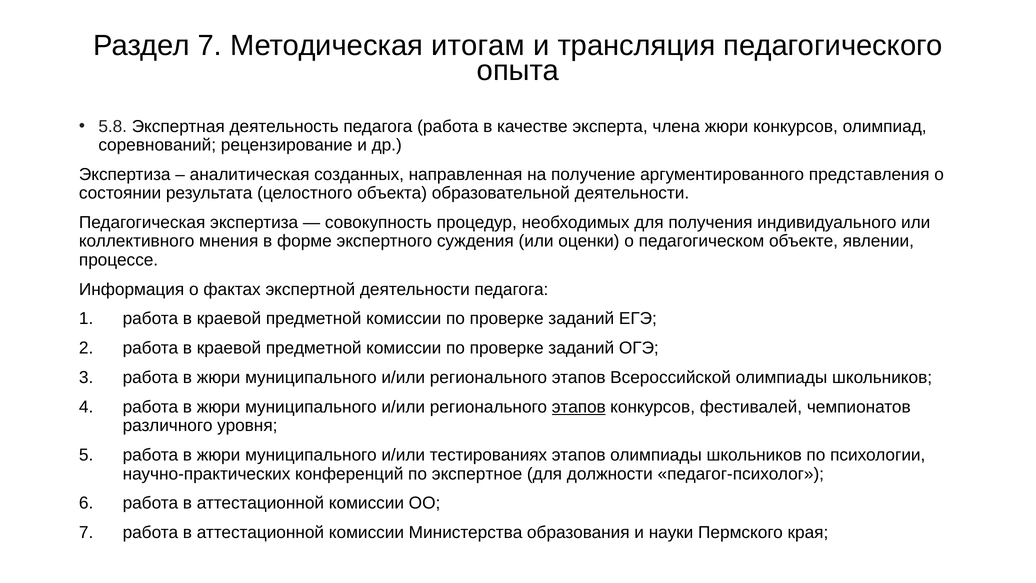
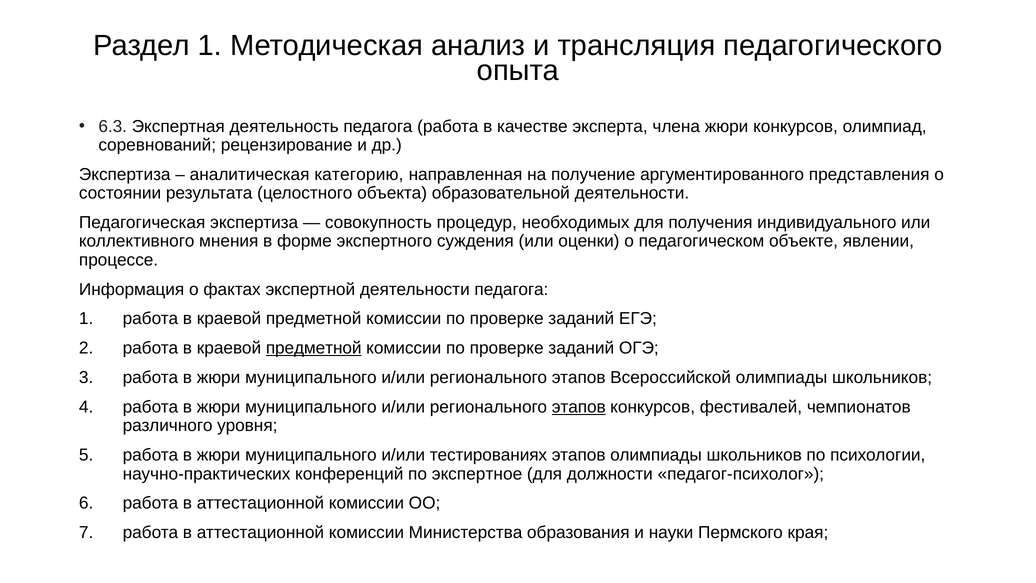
Раздел 7: 7 -> 1
итогам: итогам -> анализ
5.8: 5.8 -> 6.3
созданных: созданных -> категорию
предметной at (314, 348) underline: none -> present
